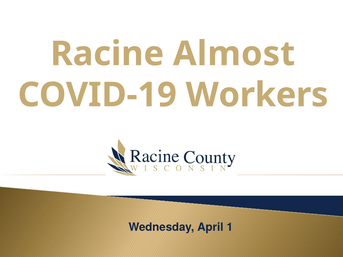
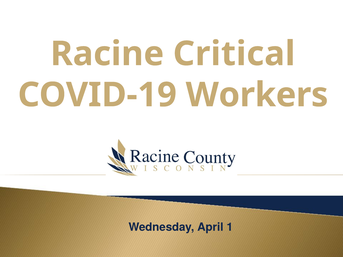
Almost: Almost -> Critical
